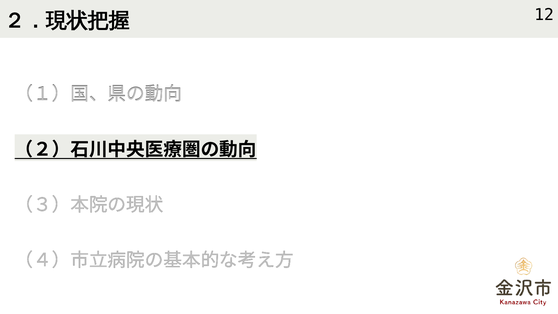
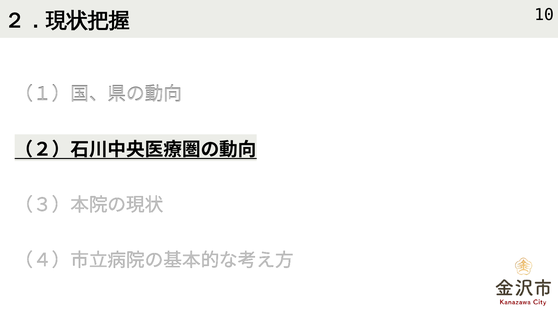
12: 12 -> 10
